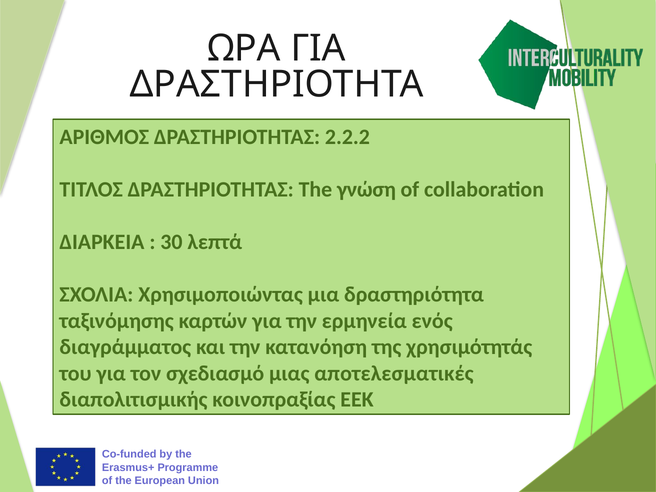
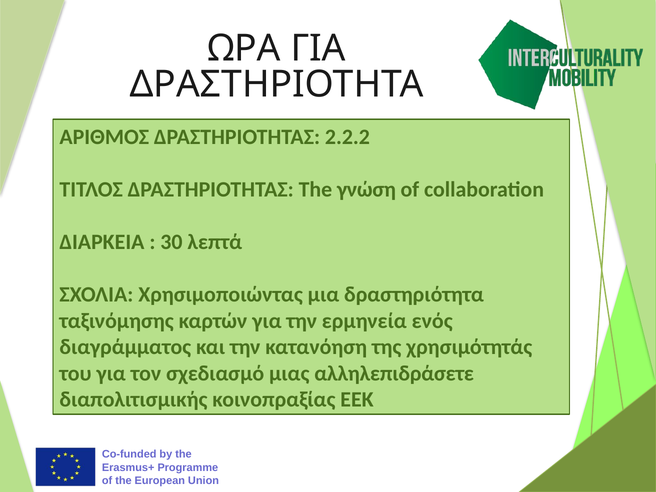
αποτελεσματικές: αποτελεσματικές -> αλληλεπιδράσετε
